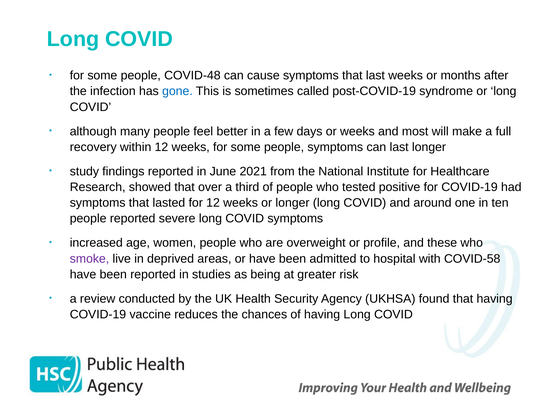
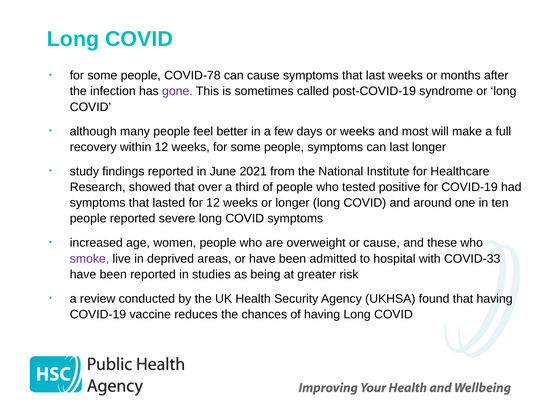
COVID-48: COVID-48 -> COVID-78
gone colour: blue -> purple
or profile: profile -> cause
COVID-58: COVID-58 -> COVID-33
